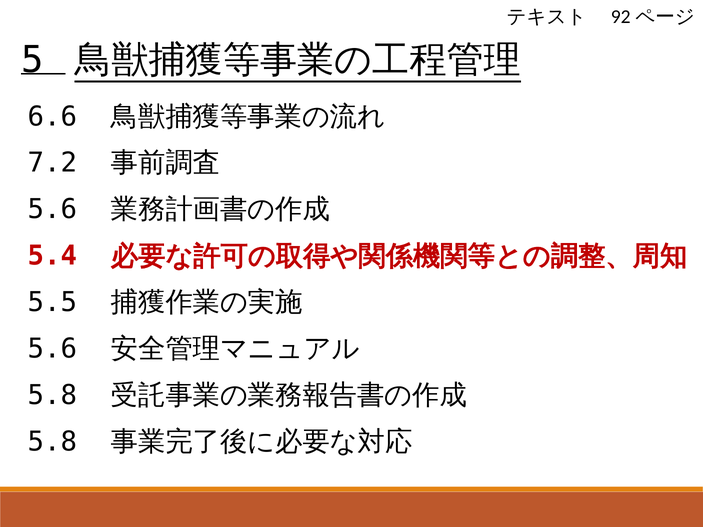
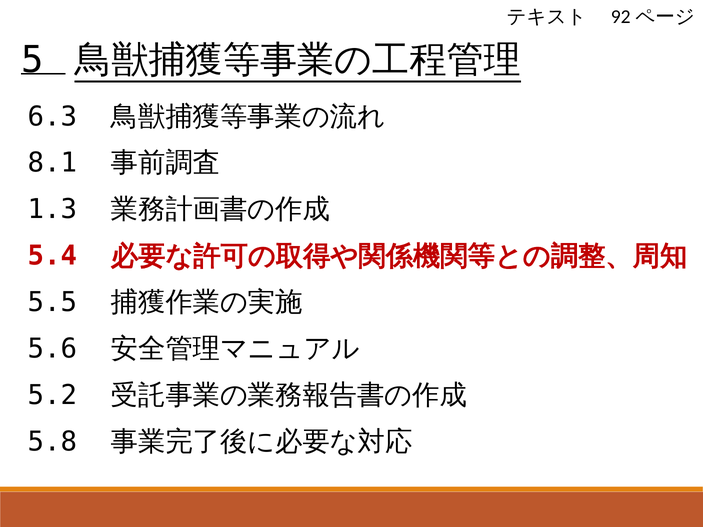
6.6: 6.6 -> 6.3
7.2: 7.2 -> 8.1
5.6 at (52, 210): 5.6 -> 1.3
5.8 at (52, 396): 5.8 -> 5.2
